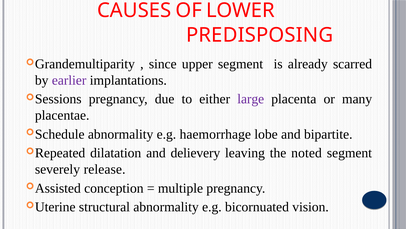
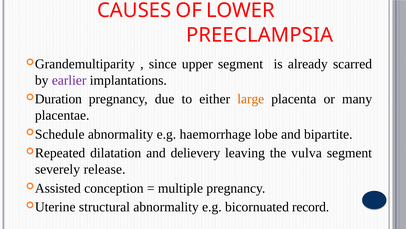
PREDISPOSING: PREDISPOSING -> PREECLAMPSIA
Sessions: Sessions -> Duration
large colour: purple -> orange
noted: noted -> vulva
vision: vision -> record
